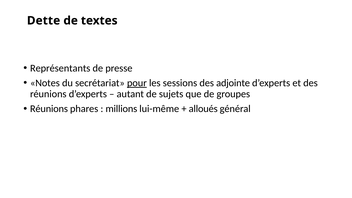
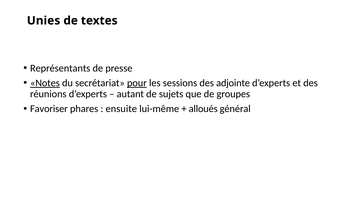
Dette: Dette -> Unies
Notes underline: none -> present
Réunions at (49, 109): Réunions -> Favoriser
millions: millions -> ensuite
